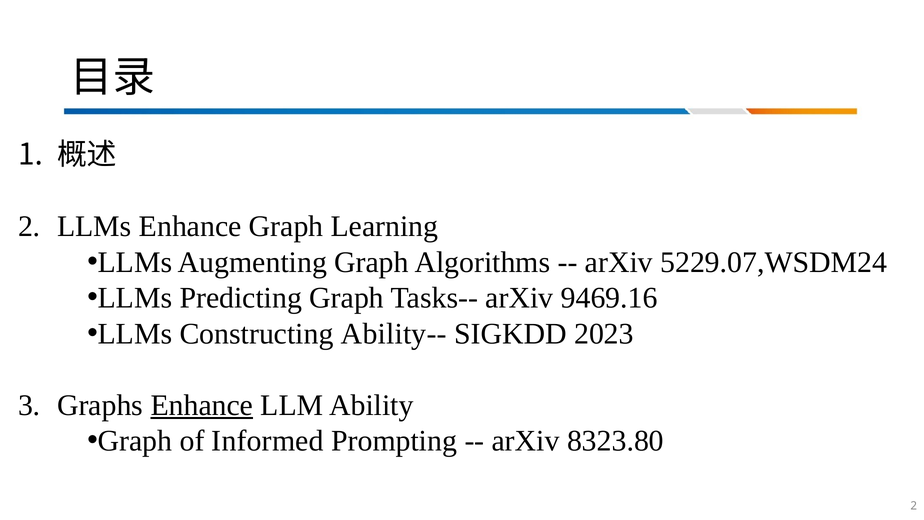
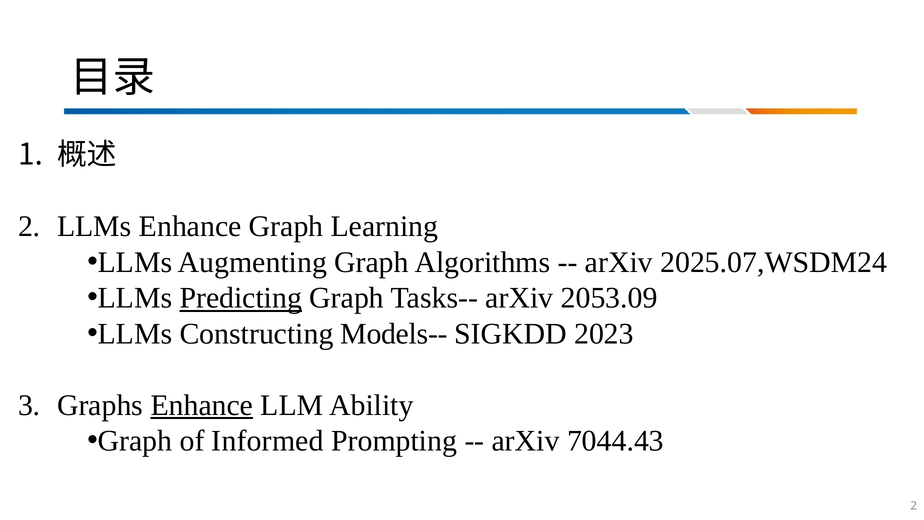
5229.07,WSDM24: 5229.07,WSDM24 -> 2025.07,WSDM24
Predicting underline: none -> present
9469.16: 9469.16 -> 2053.09
Ability--: Ability-- -> Models--
8323.80: 8323.80 -> 7044.43
